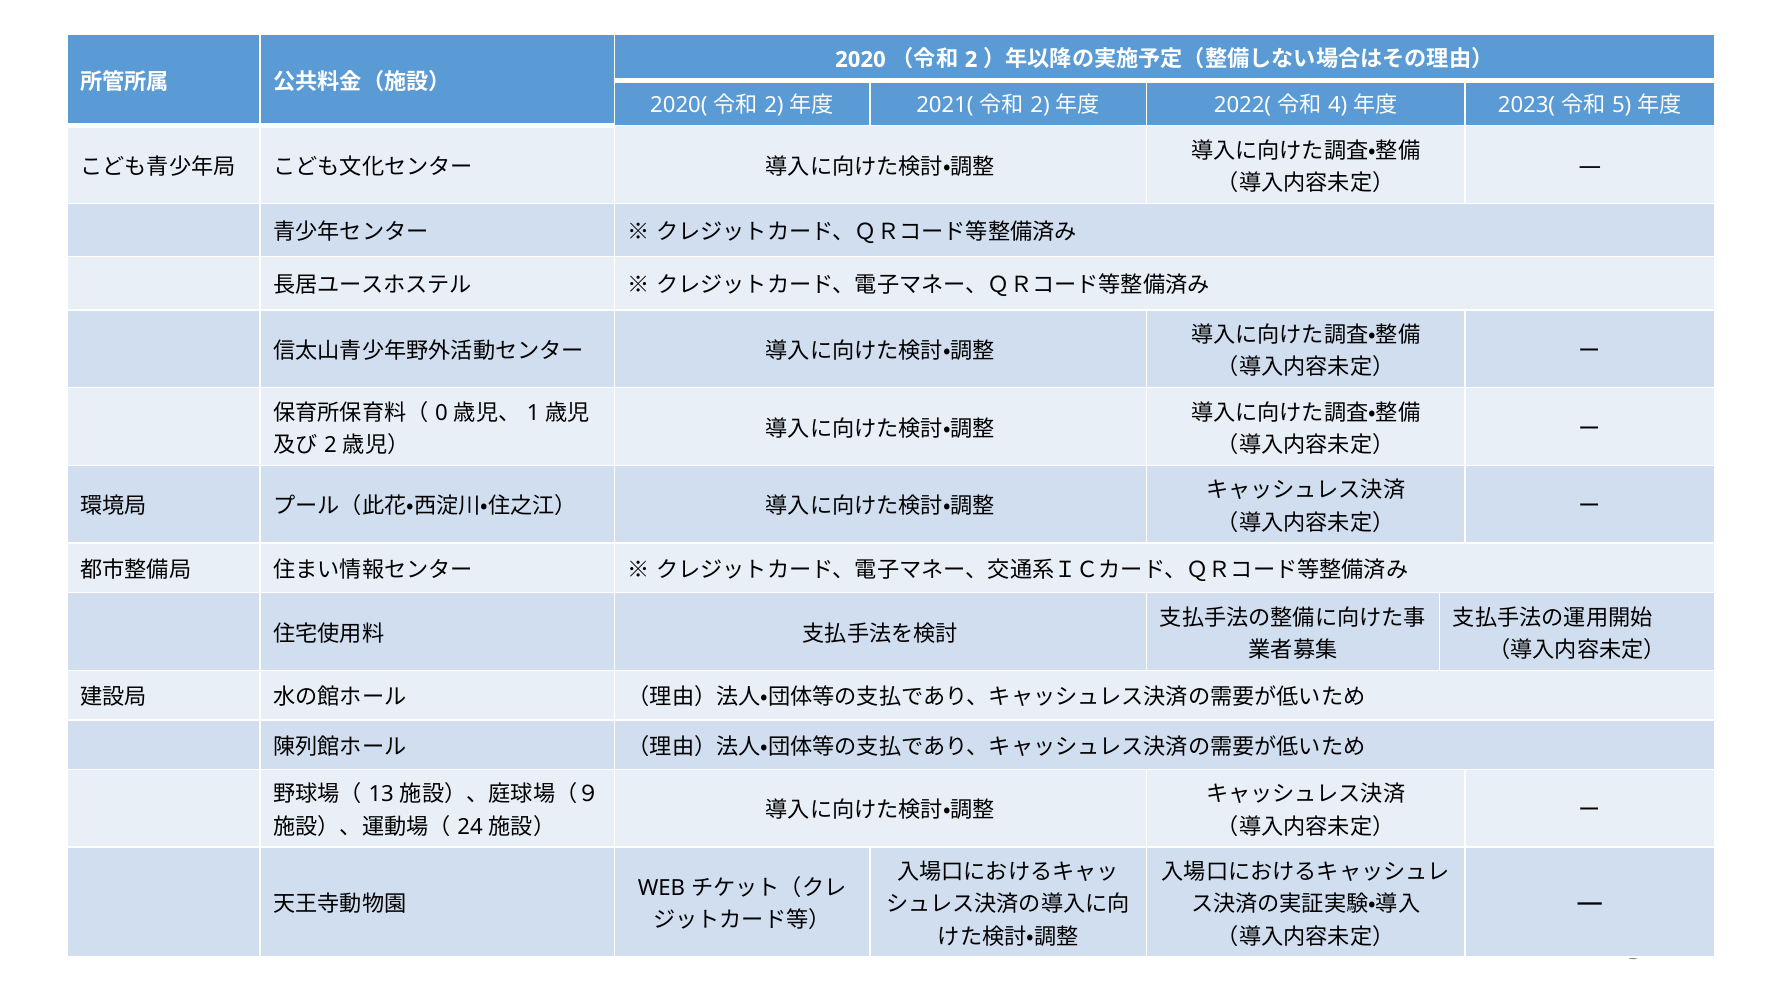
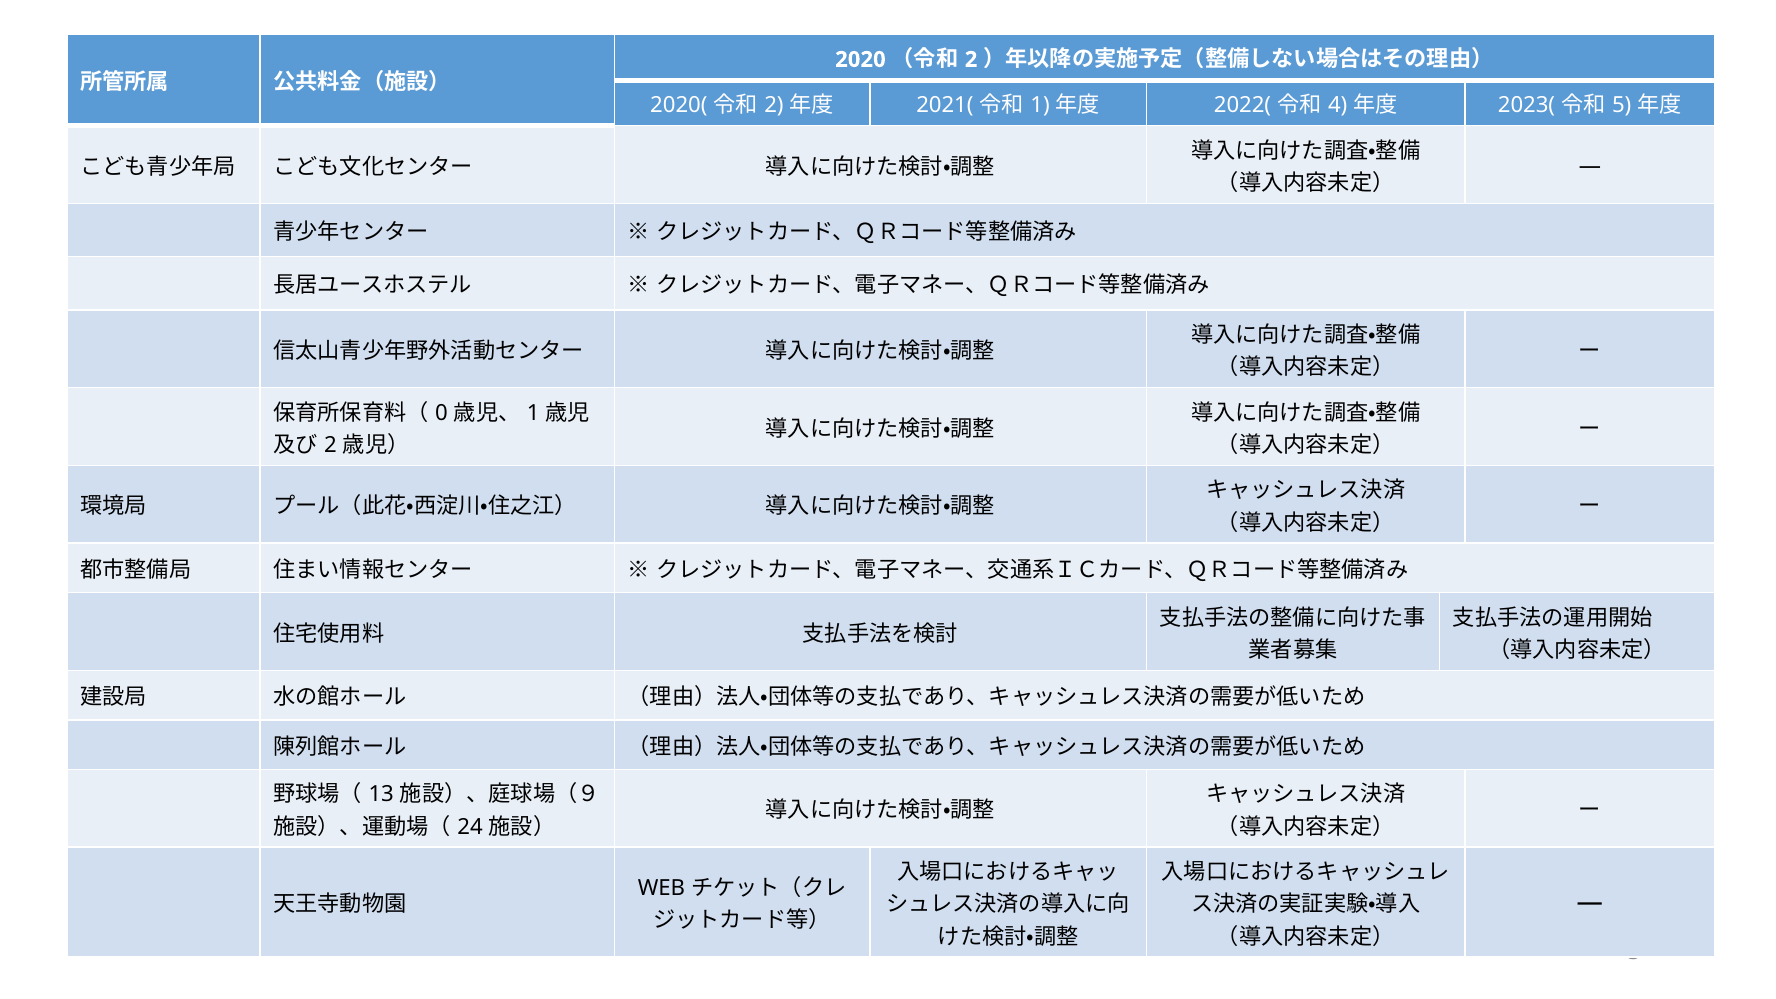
2 at (1040, 105): 2 -> 1
